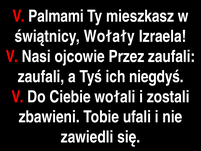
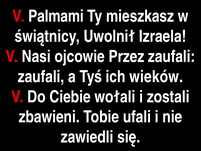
Wołały: Wołały -> Uwolnił
niegdyś: niegdyś -> wieków
